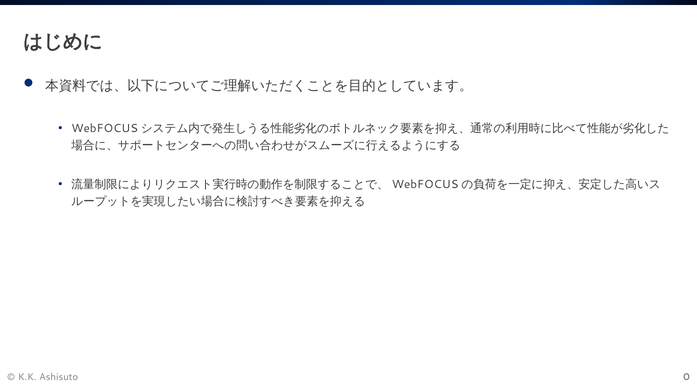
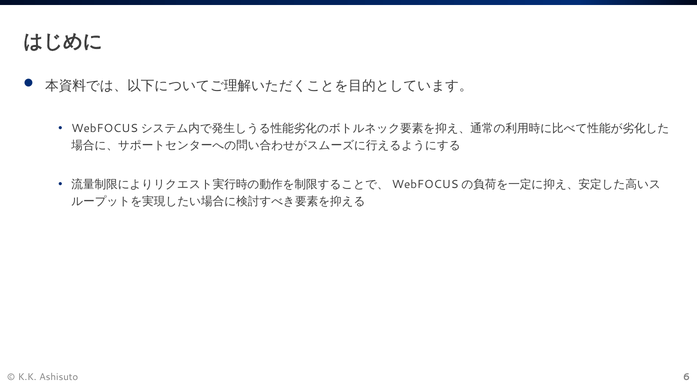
0: 0 -> 6
